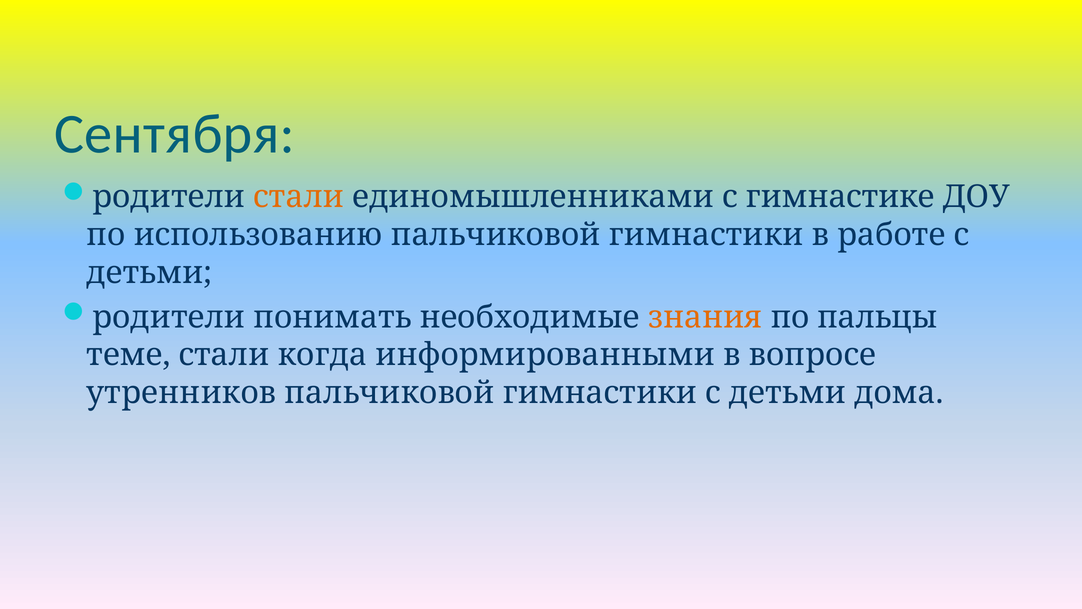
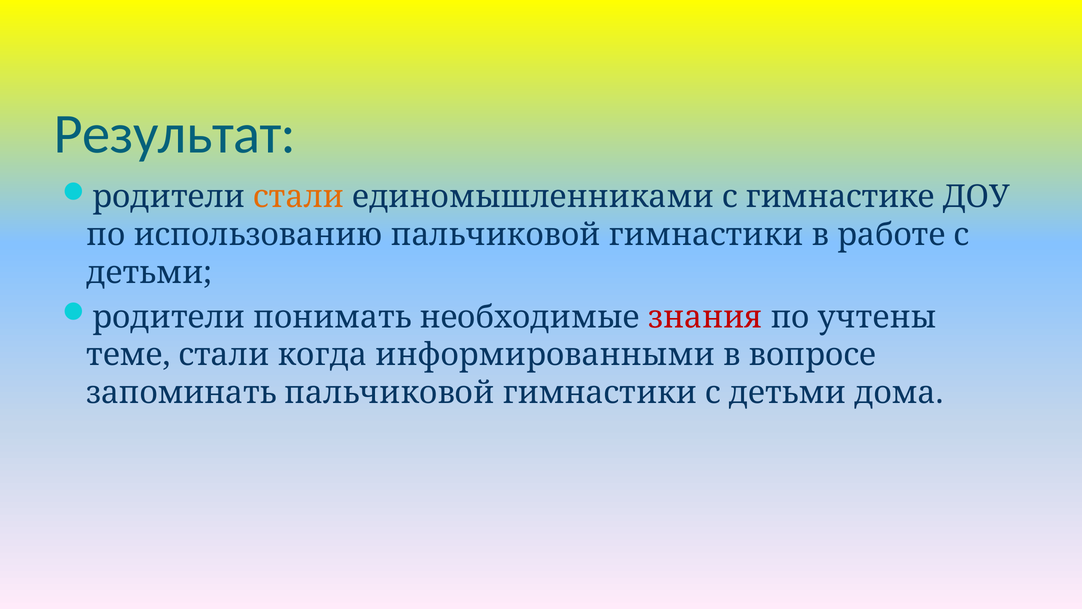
Сентября: Сентября -> Результат
знания colour: orange -> red
пальцы: пальцы -> учтены
утренников: утренников -> запоминать
